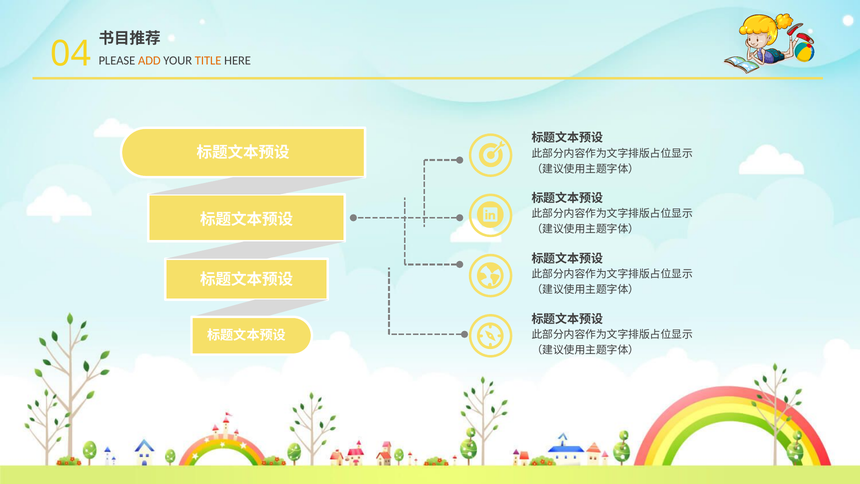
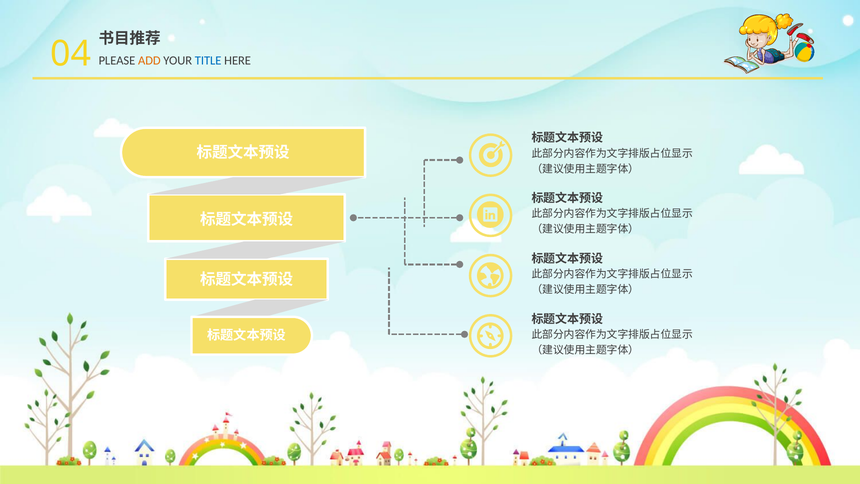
TITLE colour: orange -> blue
